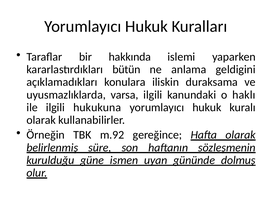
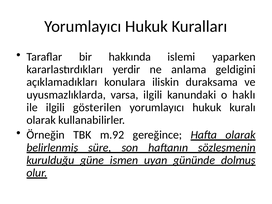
bütün: bütün -> yerdir
hukukuna: hukukuna -> gösterilen
